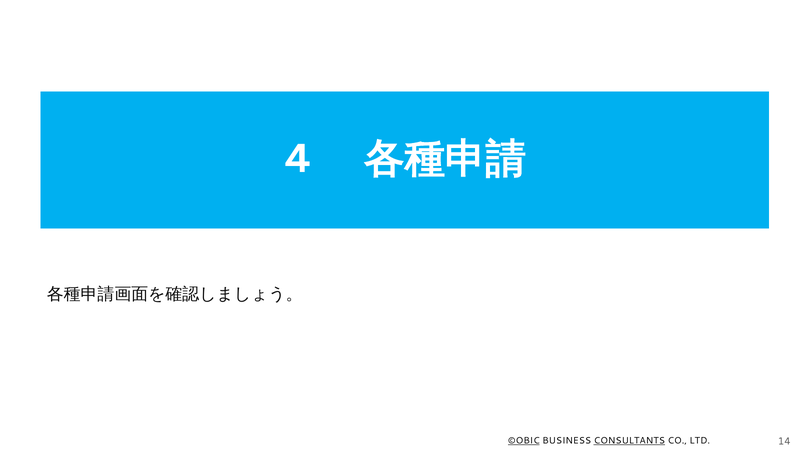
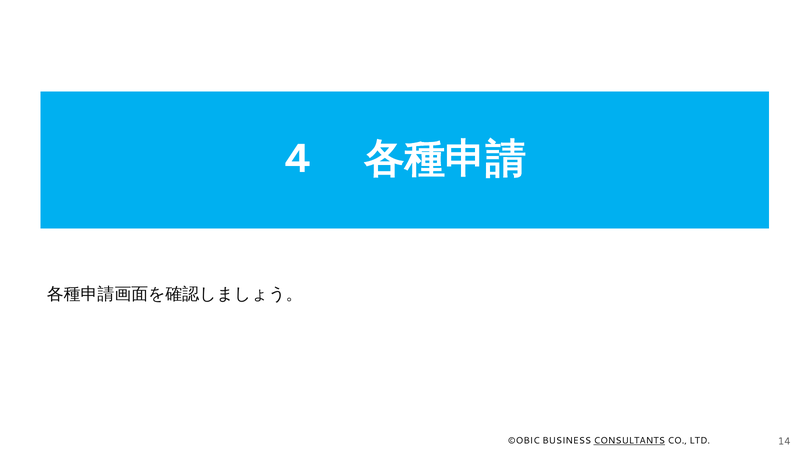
©OBIC underline: present -> none
